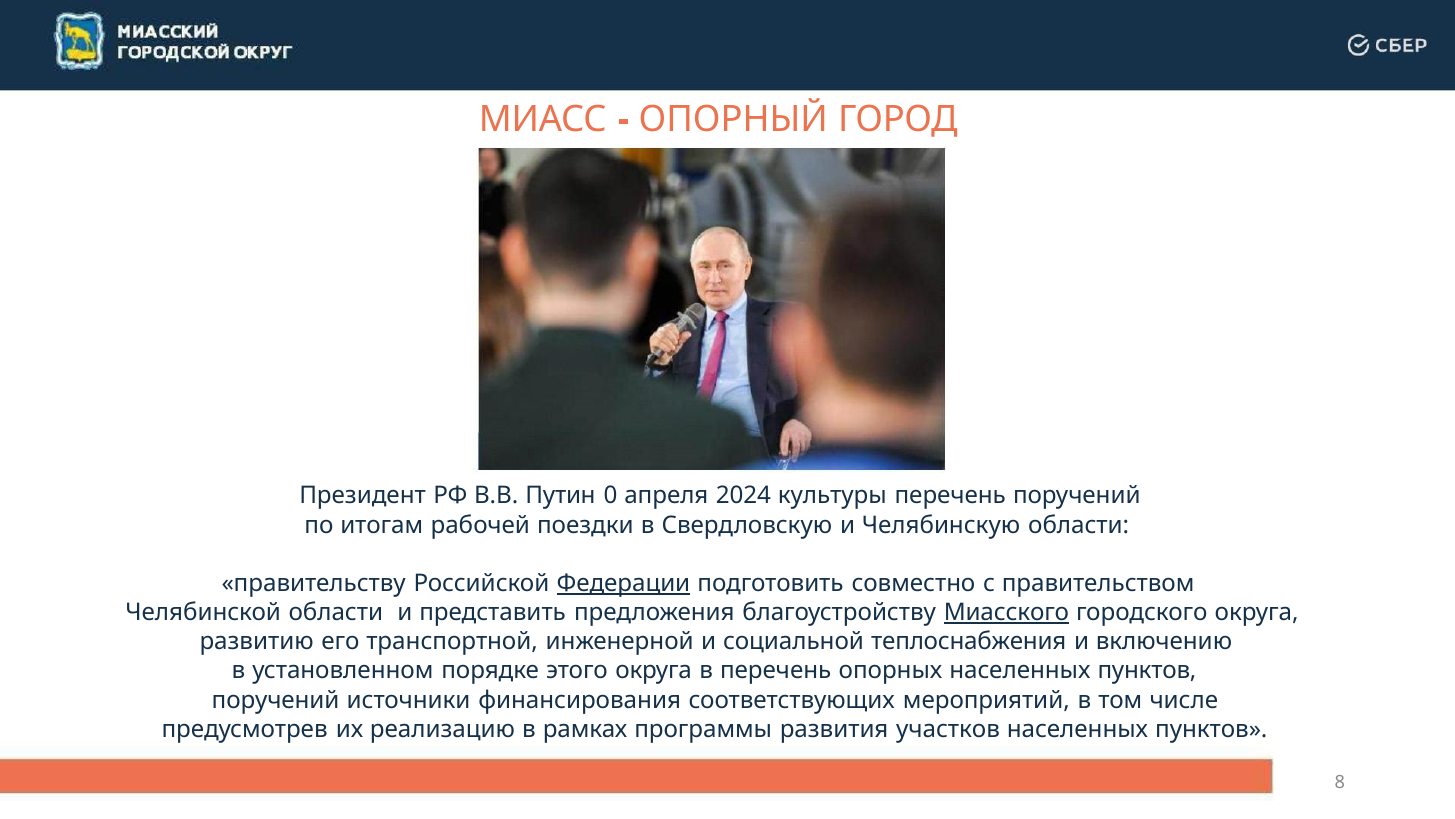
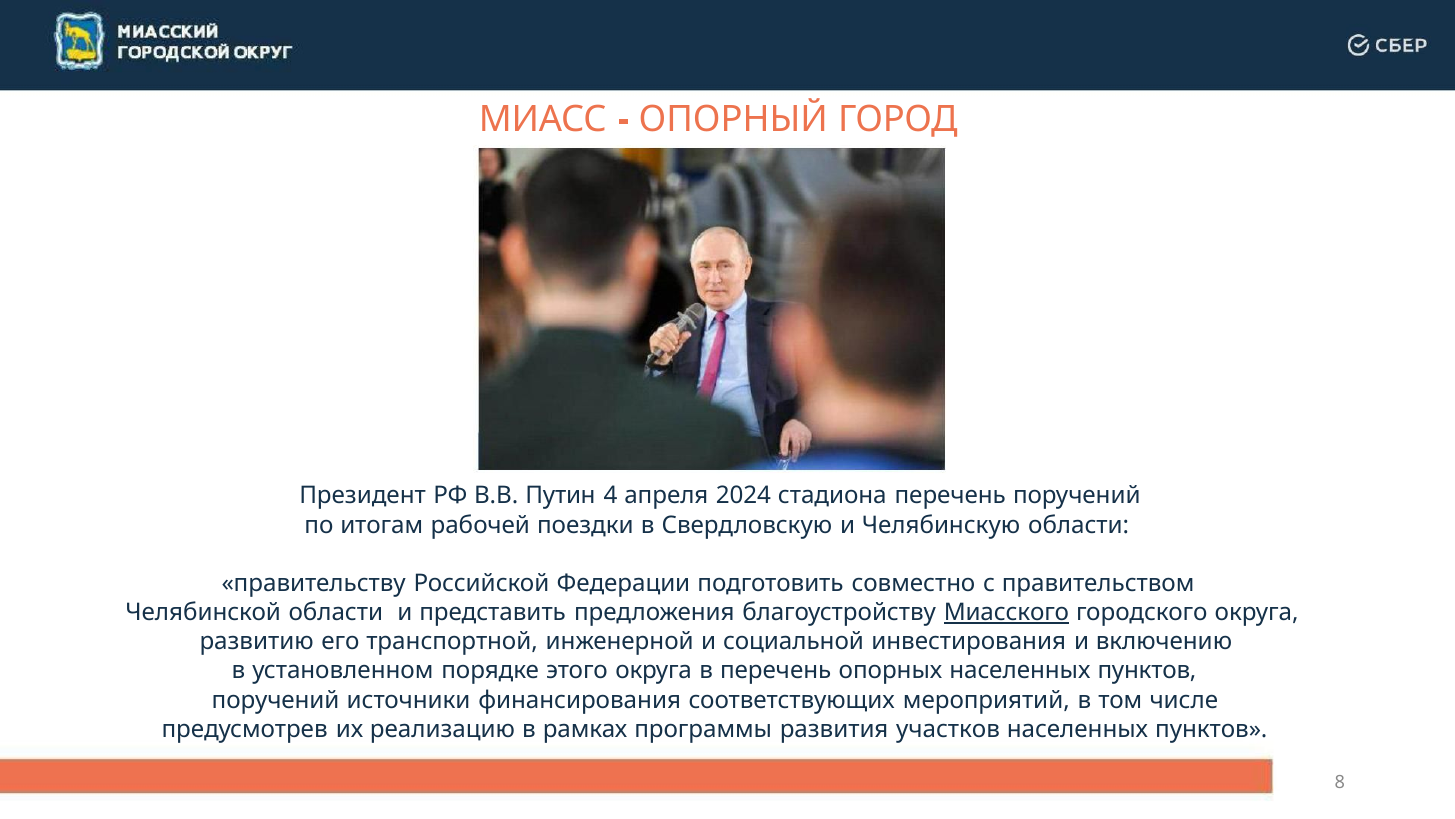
0: 0 -> 4
культуры: культуры -> стадиона
Федерации underline: present -> none
теплоснабжения: теплоснабжения -> инвестирования
